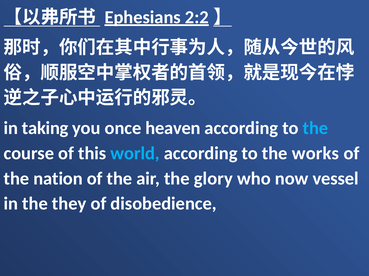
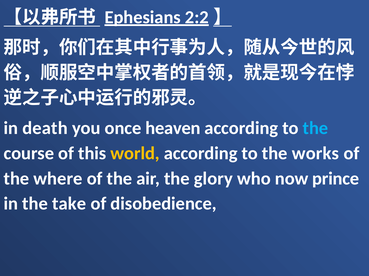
taking: taking -> death
world colour: light blue -> yellow
nation: nation -> where
vessel: vessel -> prince
they: they -> take
